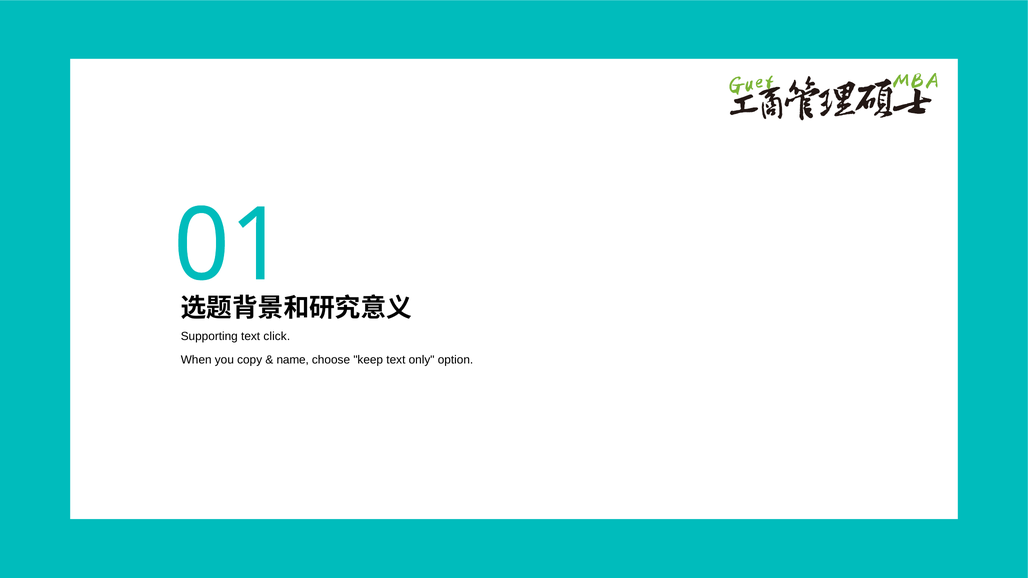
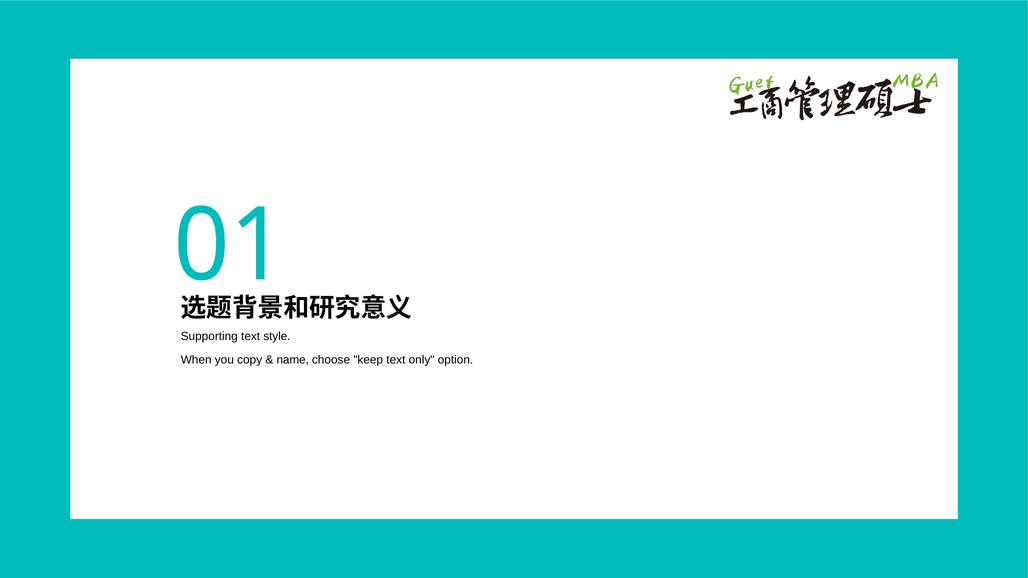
click: click -> style
